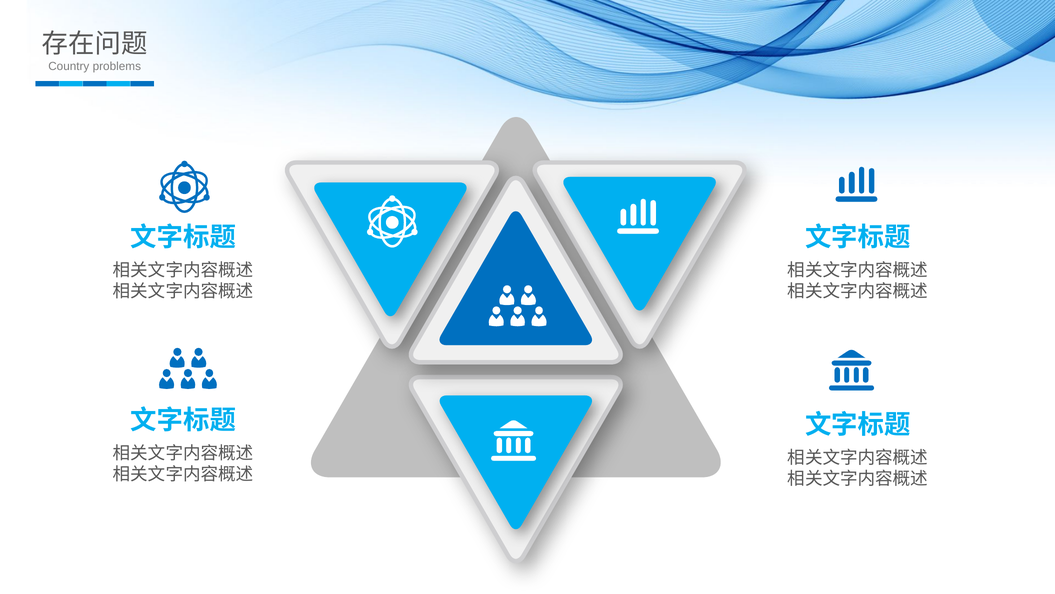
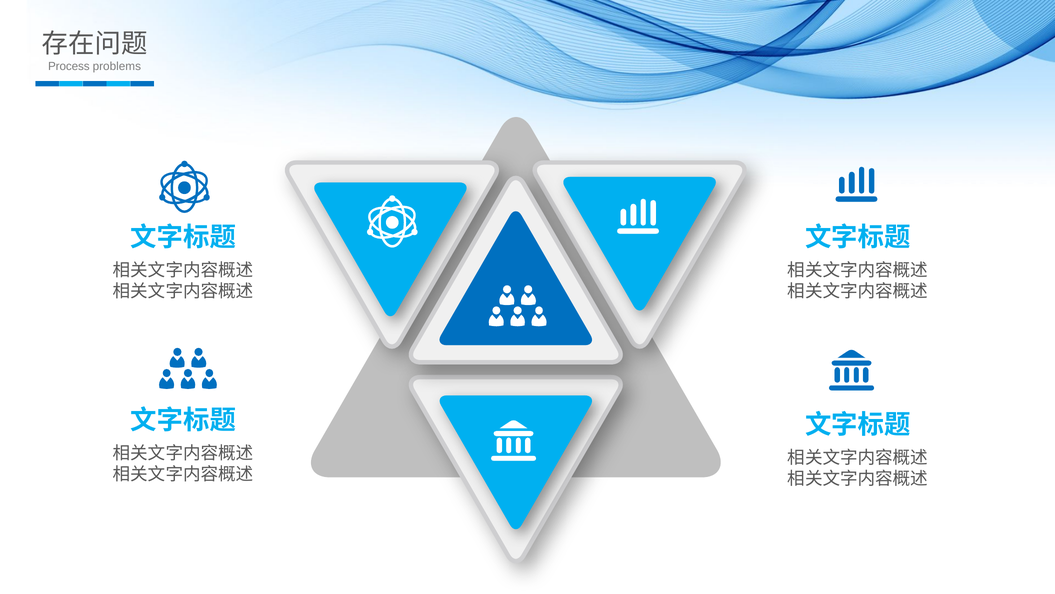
Country: Country -> Process
